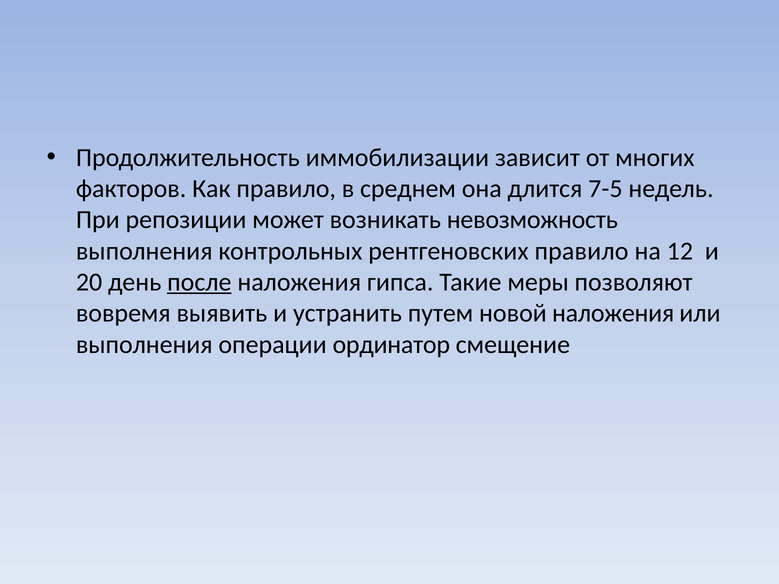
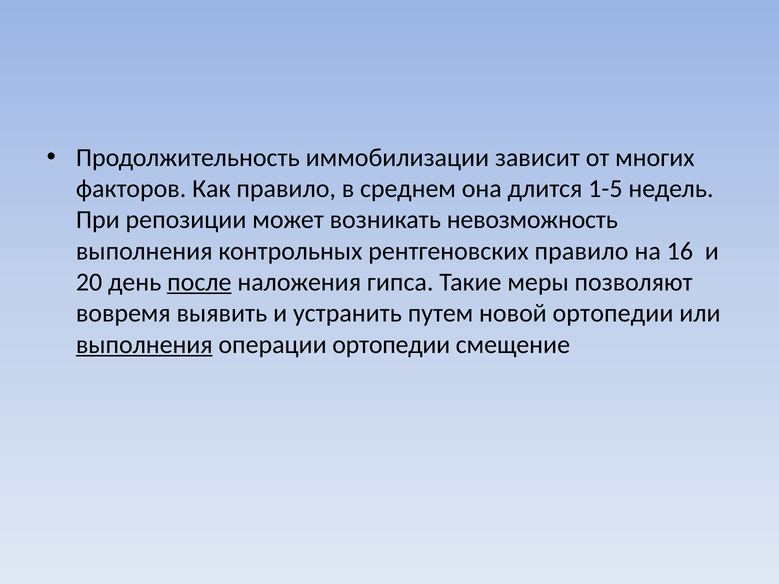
7-5: 7-5 -> 1-5
12: 12 -> 16
новой наложения: наложения -> ортопедии
выполнения at (144, 345) underline: none -> present
операции ординатор: ординатор -> ортопедии
